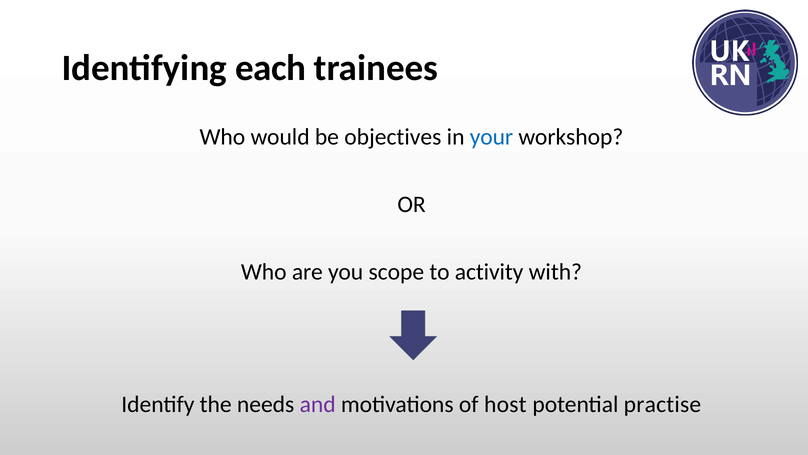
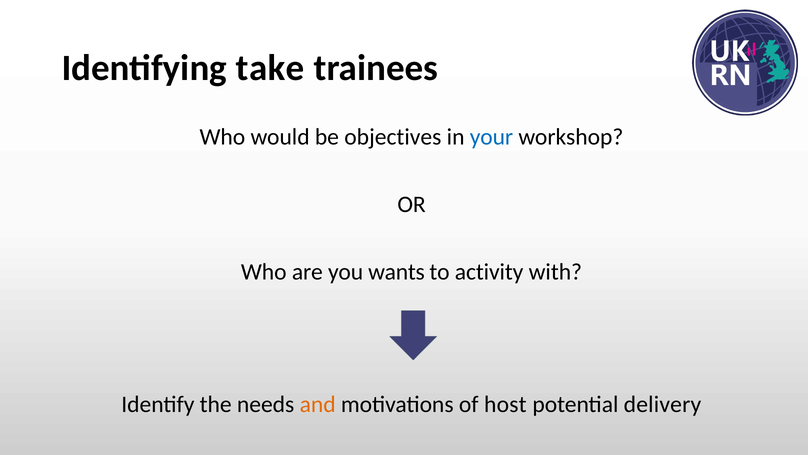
each: each -> take
scope: scope -> wants
and colour: purple -> orange
practise: practise -> delivery
